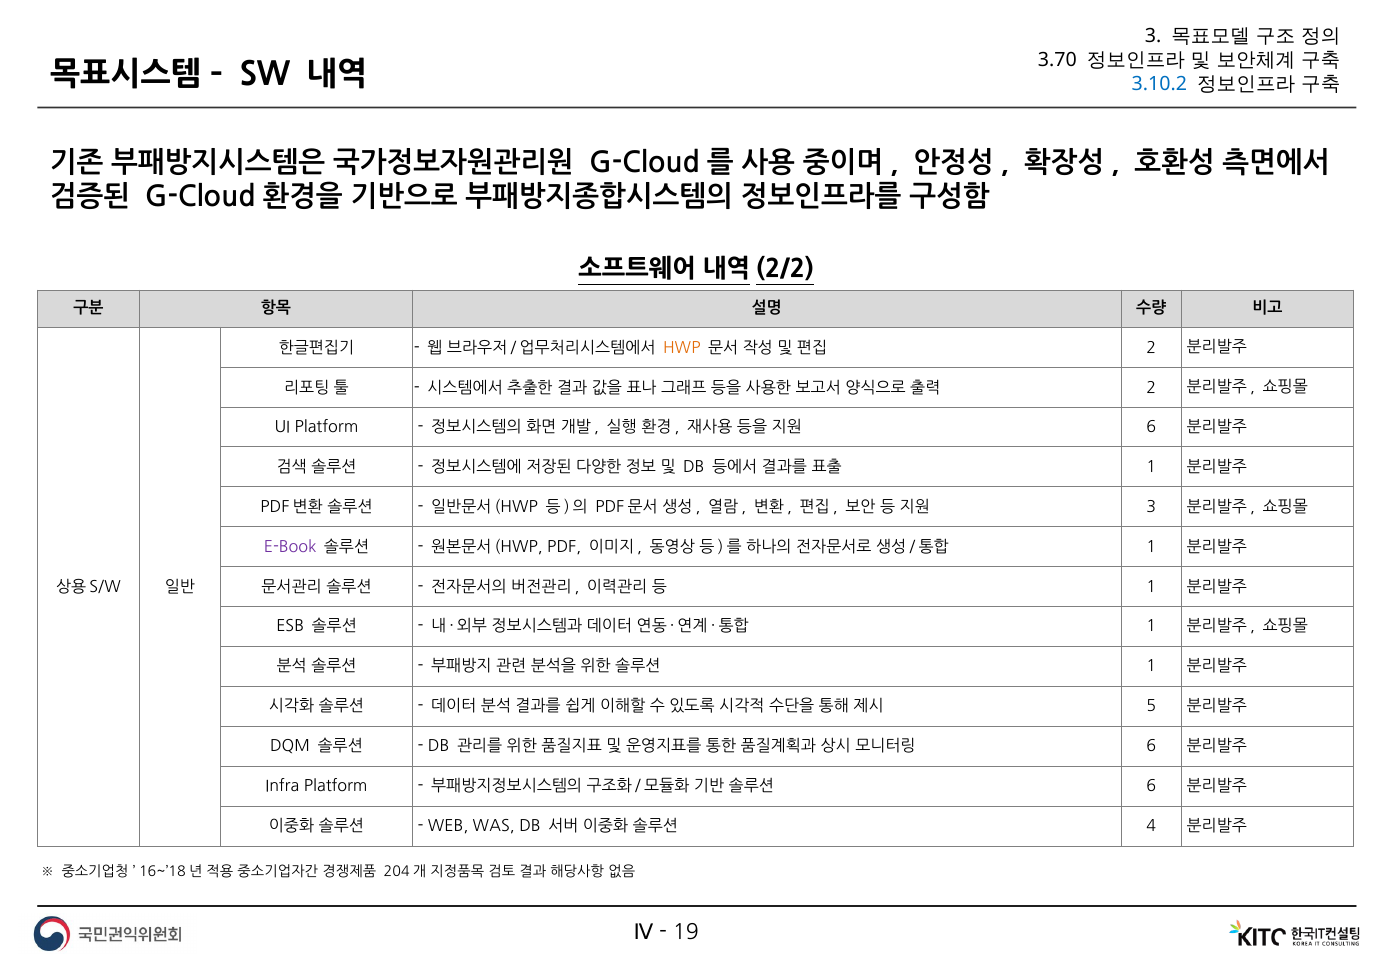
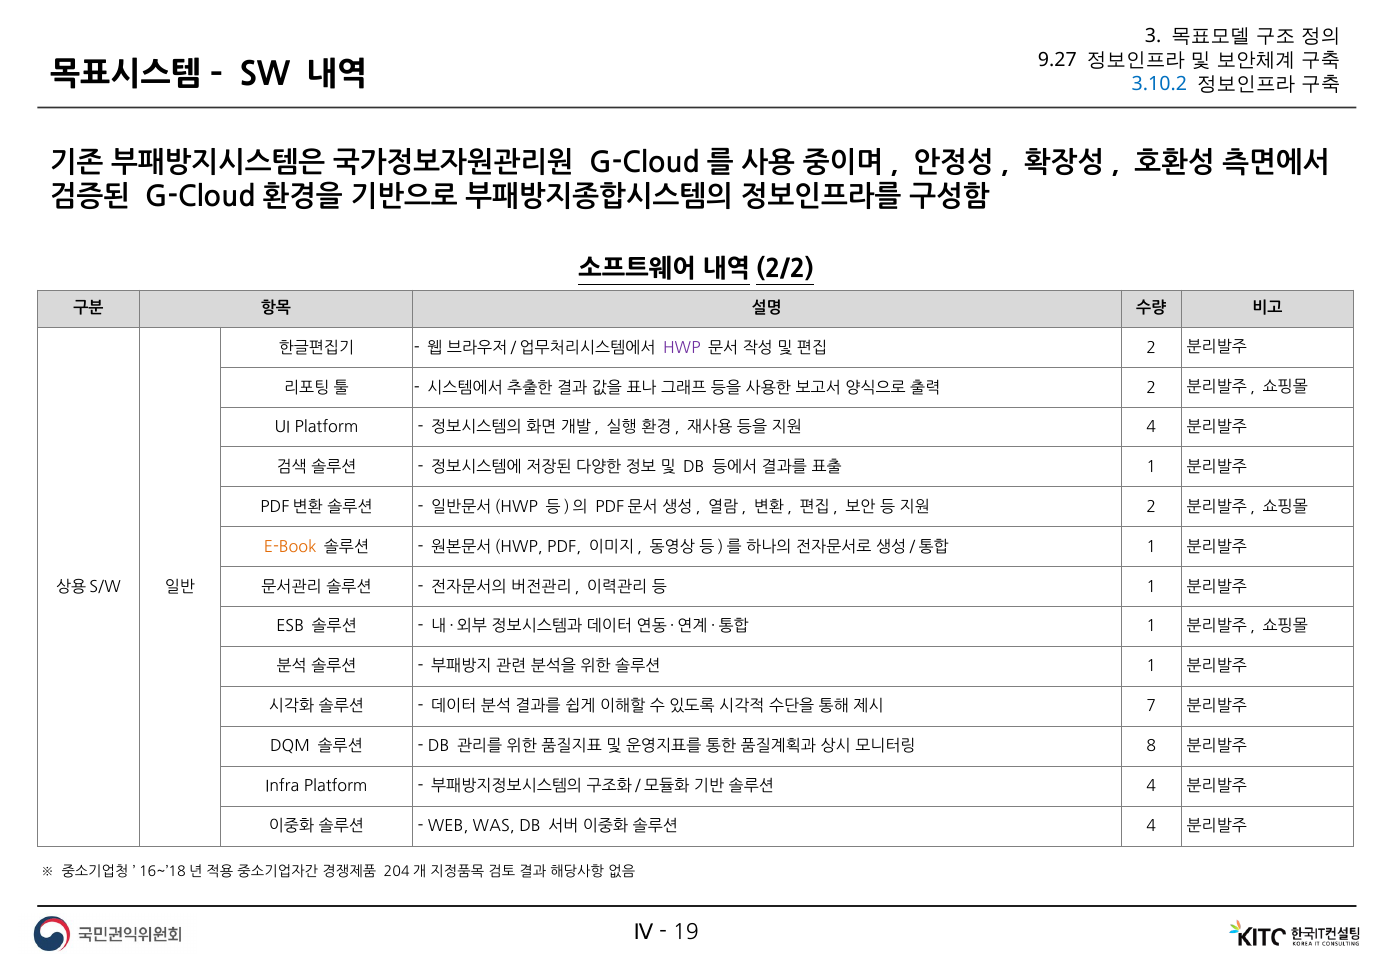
3.70: 3.70 -> 9.27
HWP colour: orange -> purple
6 at (1151, 427): 6 -> 4
3 at (1151, 507): 3 -> 2
E-Book colour: purple -> orange
5: 5 -> 7
6 at (1151, 746): 6 -> 8
6 at (1151, 786): 6 -> 4
